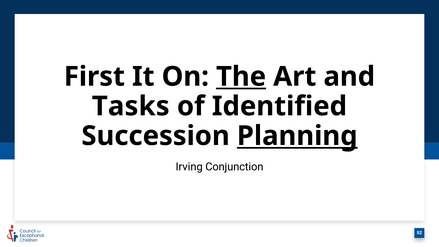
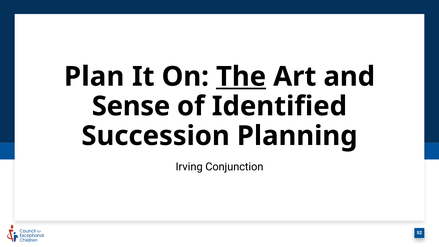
First: First -> Plan
Tasks: Tasks -> Sense
Planning underline: present -> none
